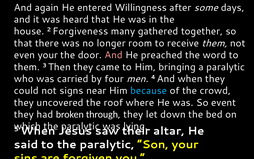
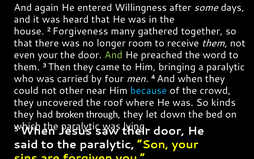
And at (114, 55) colour: pink -> light green
signs: signs -> other
event: event -> kinds
altar at (169, 131): altar -> door
